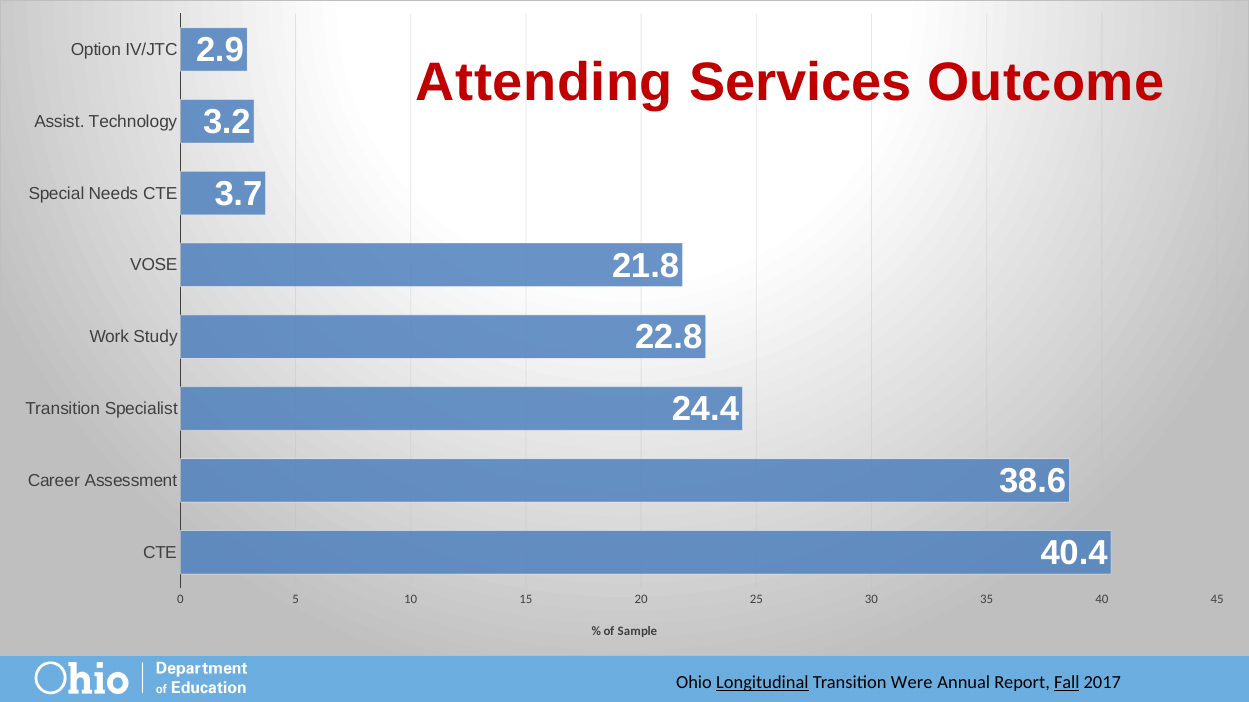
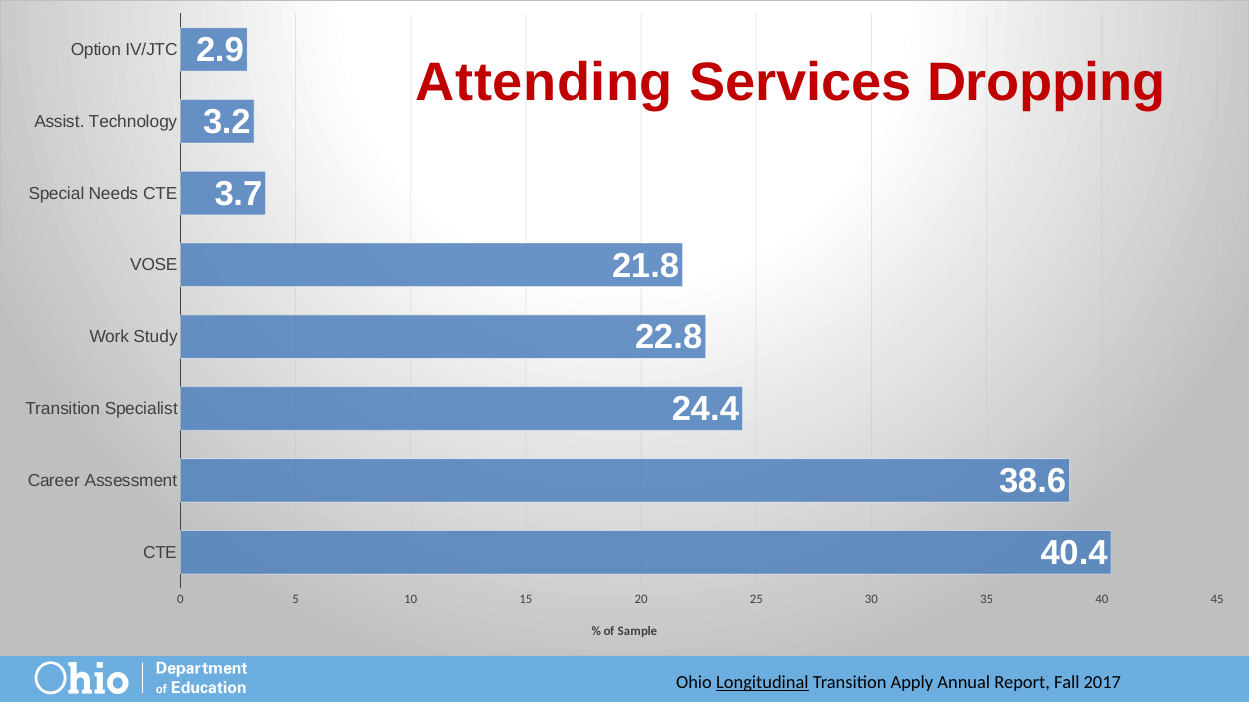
Outcome: Outcome -> Dropping
Were: Were -> Apply
Fall underline: present -> none
